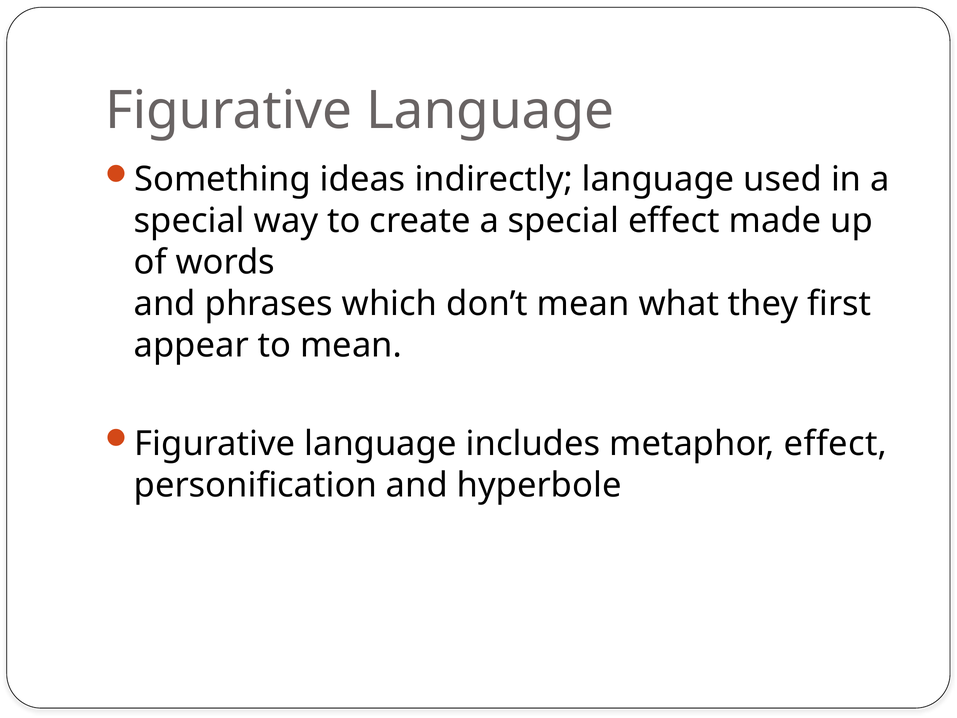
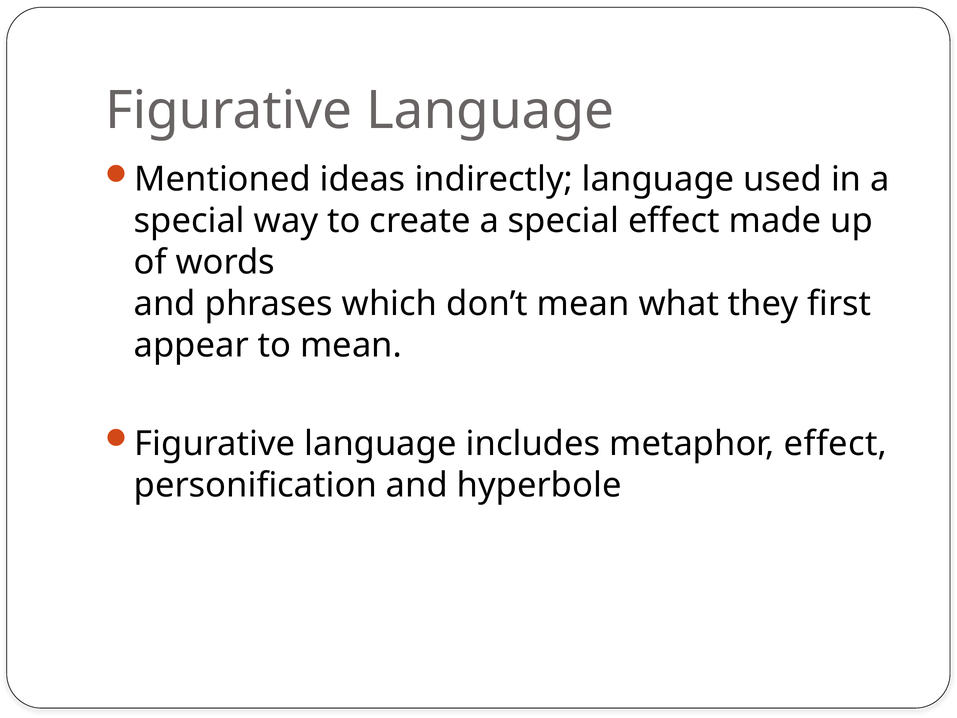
Something: Something -> Mentioned
